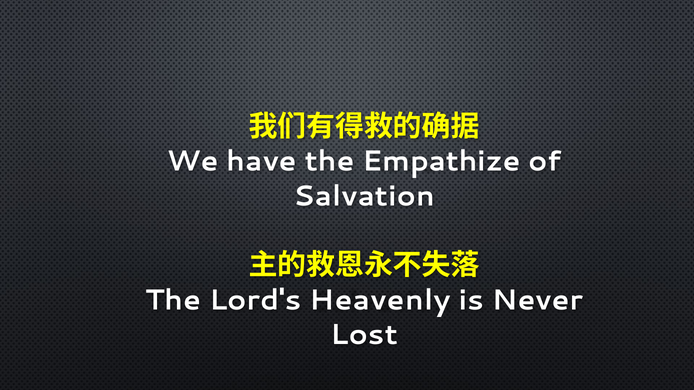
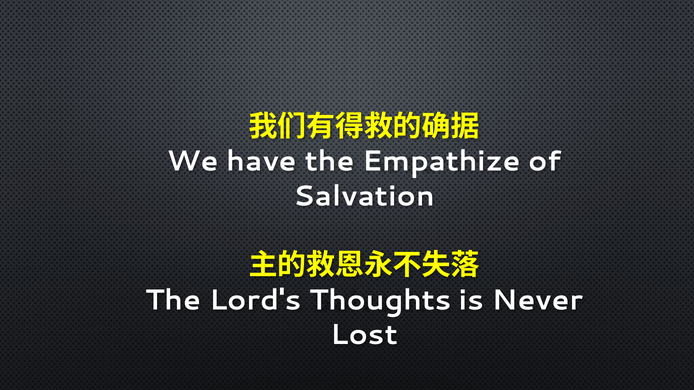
Heavenly: Heavenly -> Thoughts
